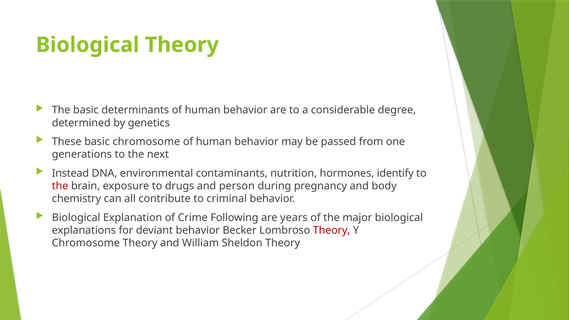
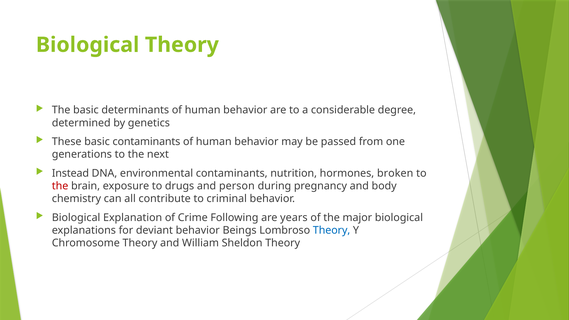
basic chromosome: chromosome -> contaminants
identify: identify -> broken
Becker: Becker -> Beings
Theory at (332, 230) colour: red -> blue
